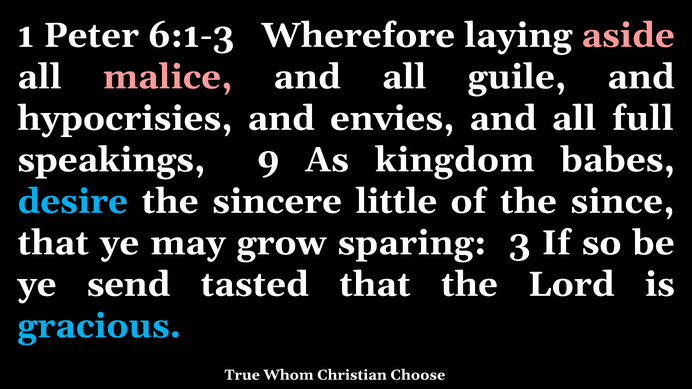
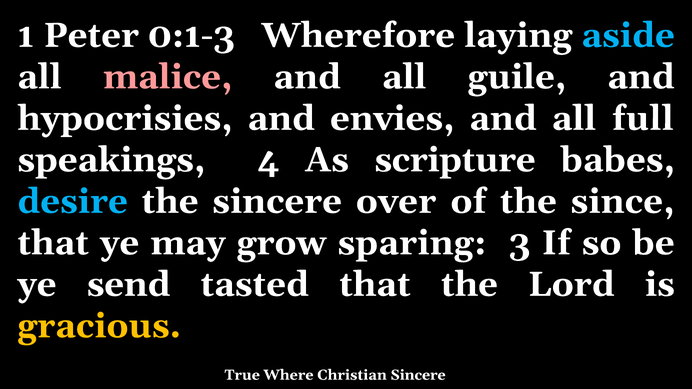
6:1-3: 6:1-3 -> 0:1-3
aside colour: pink -> light blue
9: 9 -> 4
kingdom: kingdom -> scripture
little: little -> over
gracious colour: light blue -> yellow
Whom: Whom -> Where
Christian Choose: Choose -> Sincere
